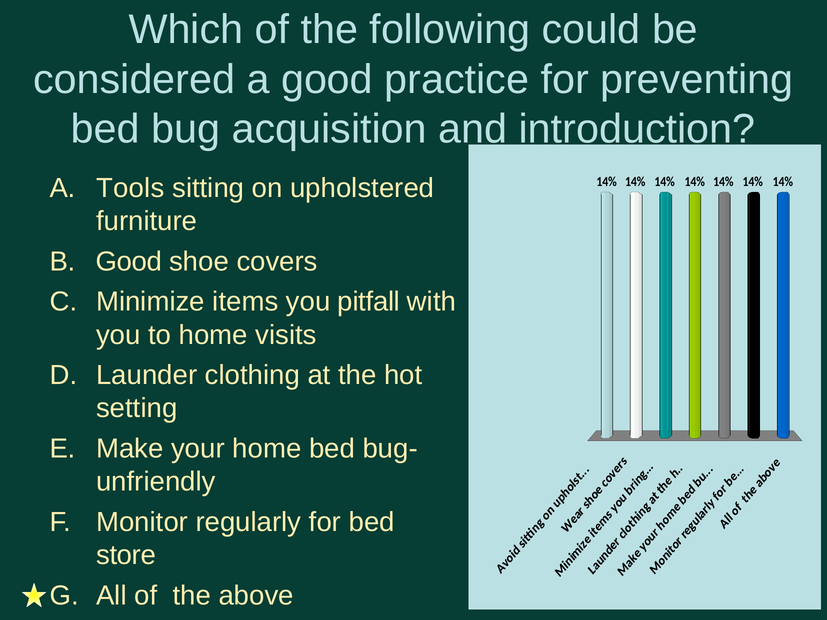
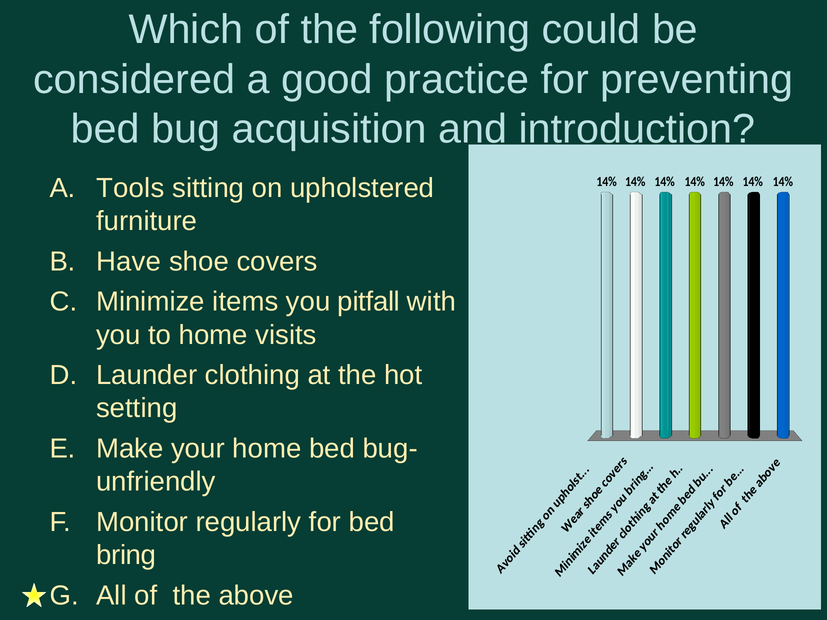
Good at (129, 262): Good -> Have
store: store -> bring
